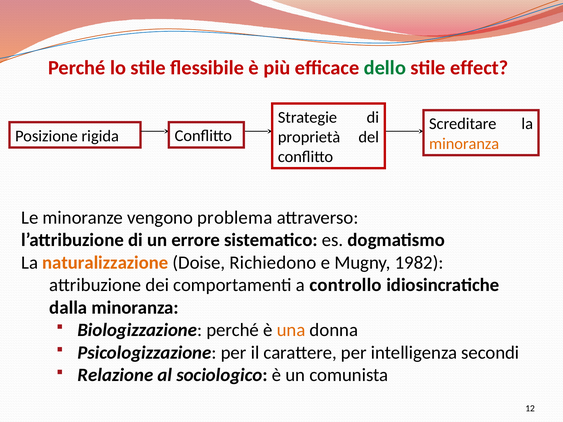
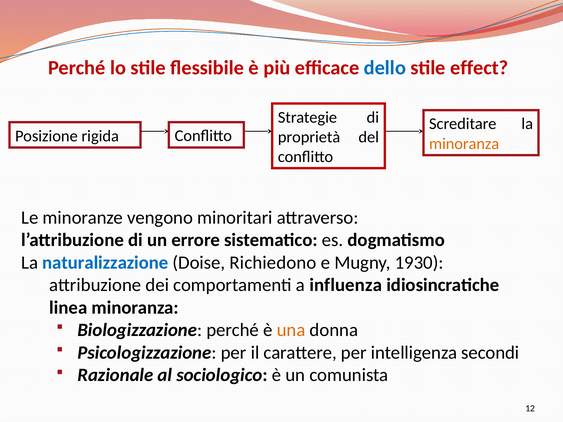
dello colour: green -> blue
problema: problema -> minoritari
naturalizzazione colour: orange -> blue
1982: 1982 -> 1930
controllo: controllo -> influenza
dalla: dalla -> linea
Relazione: Relazione -> Razionale
